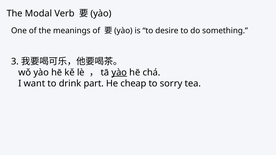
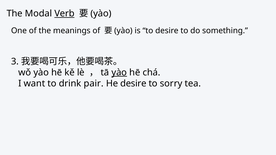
Verb underline: none -> present
part: part -> pair
He cheap: cheap -> desire
